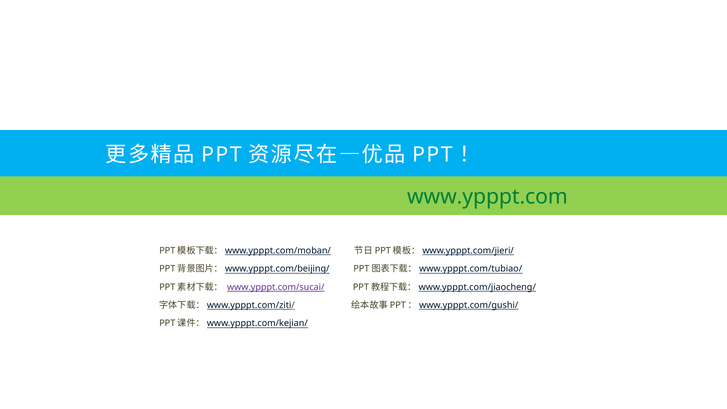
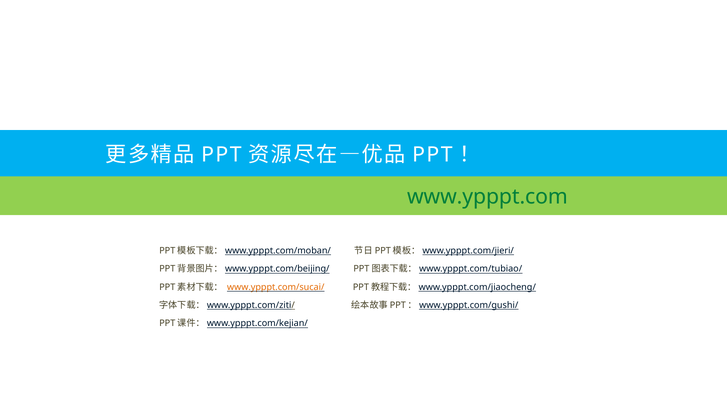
www.ypppt.com/sucai/ colour: purple -> orange
